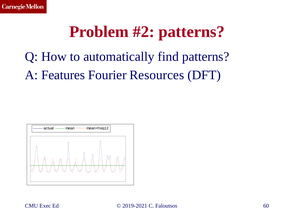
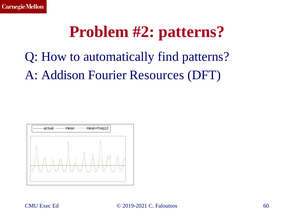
Features: Features -> Addison
